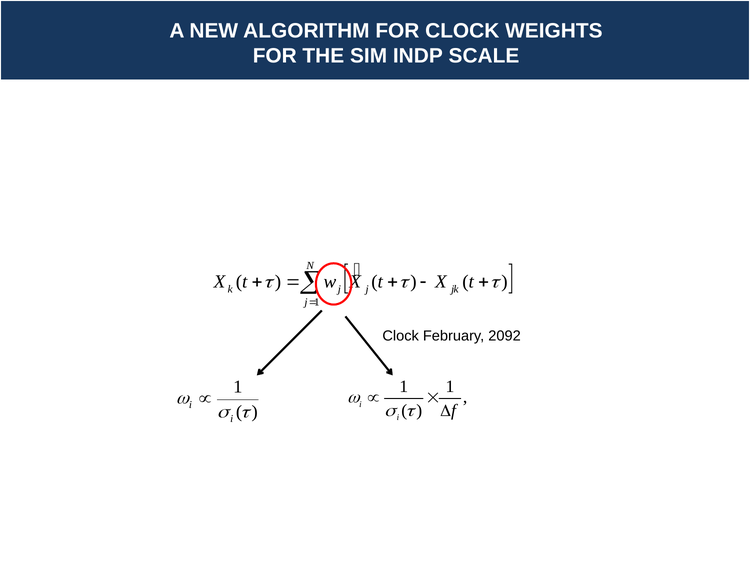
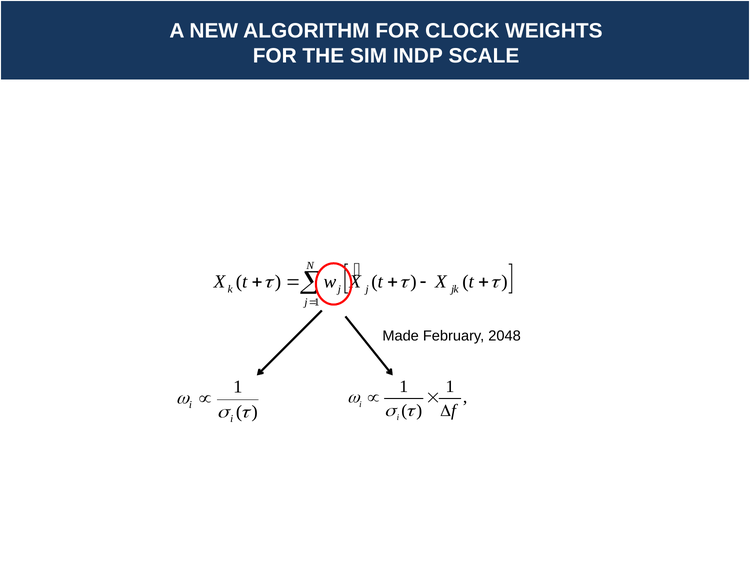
Clock at (401, 336): Clock -> Made
2092: 2092 -> 2048
